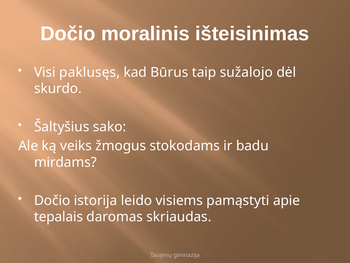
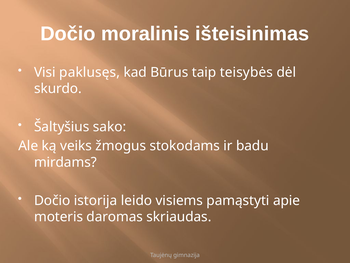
sužalojo: sužalojo -> teisybės
tepalais: tepalais -> moteris
